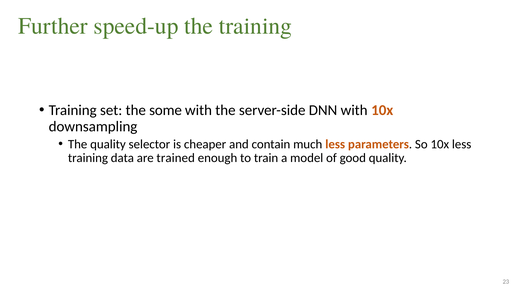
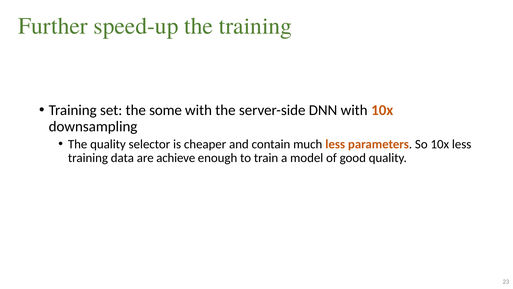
trained: trained -> achieve
